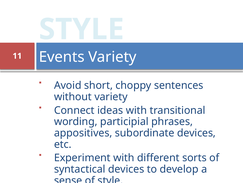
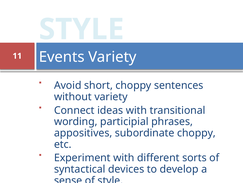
subordinate devices: devices -> choppy
